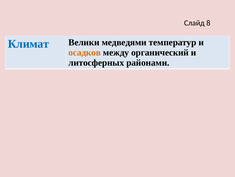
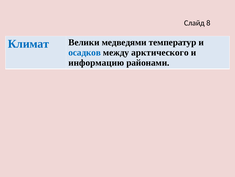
осадков colour: orange -> blue
органический: органический -> арктического
литосферных: литосферных -> информацию
